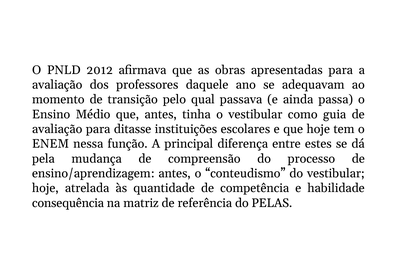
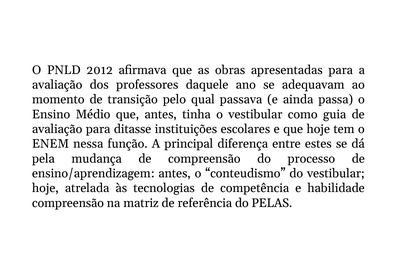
quantidade: quantidade -> tecnologias
consequência at (68, 203): consequência -> compreensão
